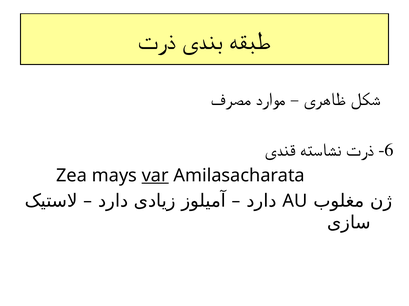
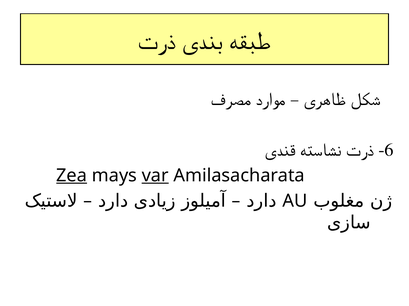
Zea underline: none -> present
